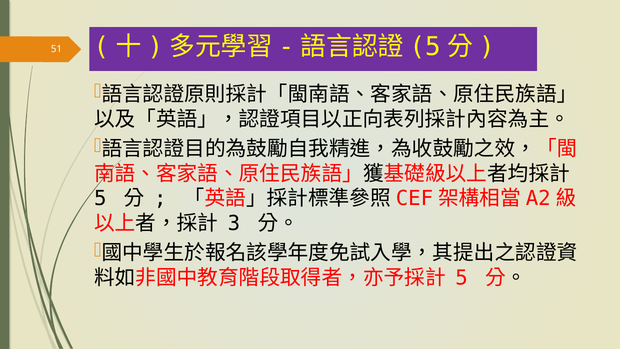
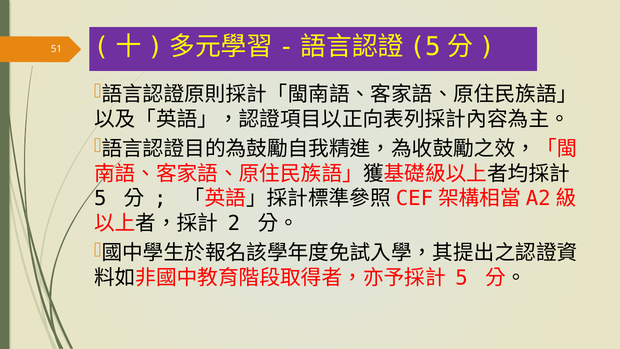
3: 3 -> 2
